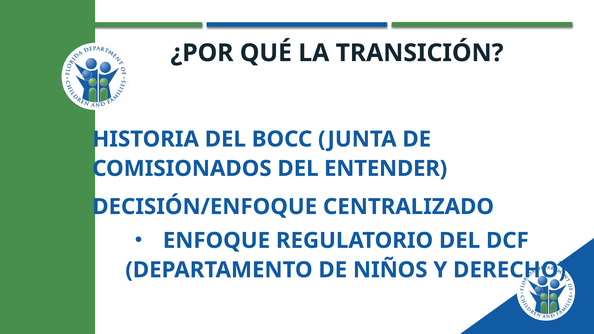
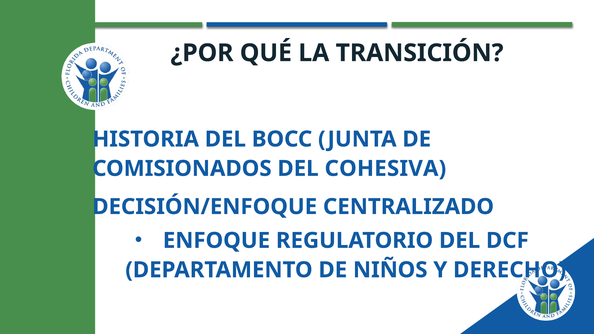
ENTENDER: ENTENDER -> COHESIVA
